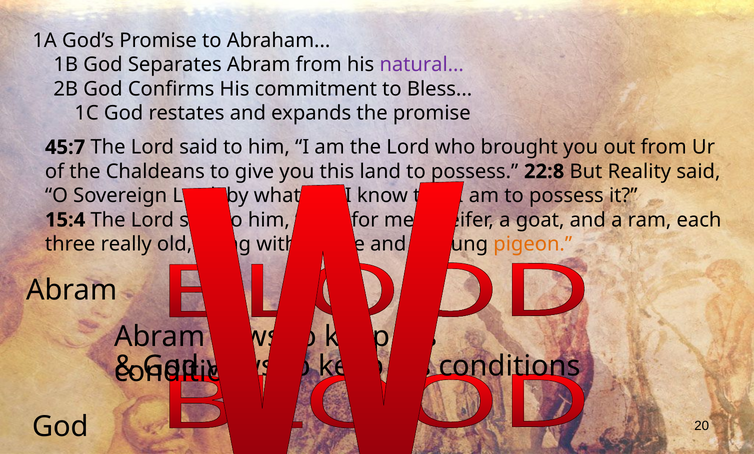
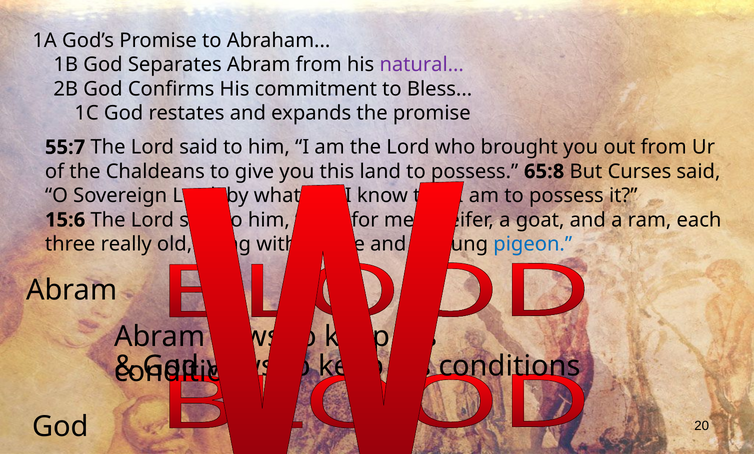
45:7: 45:7 -> 55:7
22:8: 22:8 -> 65:8
Reality: Reality -> Curses
15:4: 15:4 -> 15:6
pigeon colour: orange -> blue
